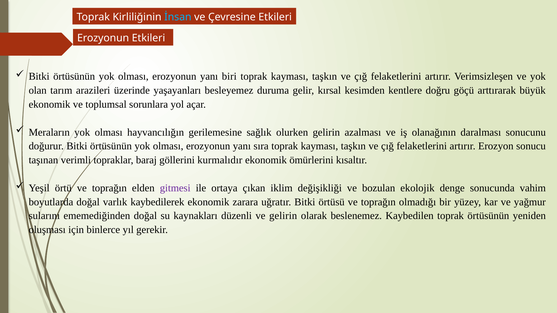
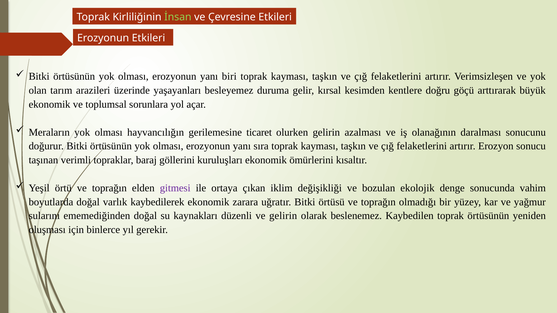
İnsan colour: light blue -> light green
sağlık: sağlık -> ticaret
kurmalıdır: kurmalıdır -> kuruluşları
